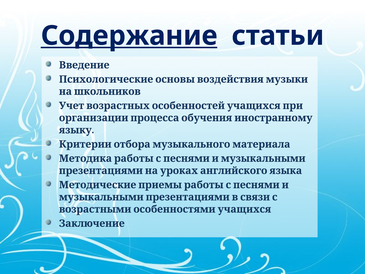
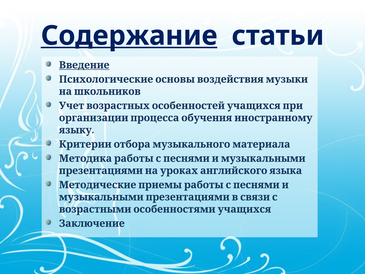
Введение underline: none -> present
